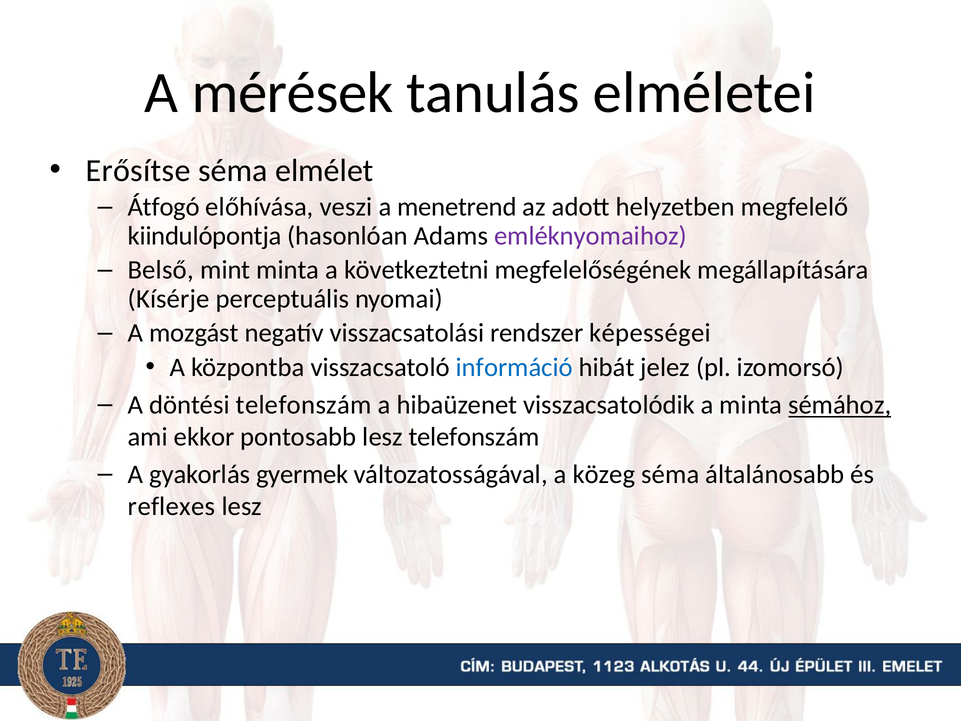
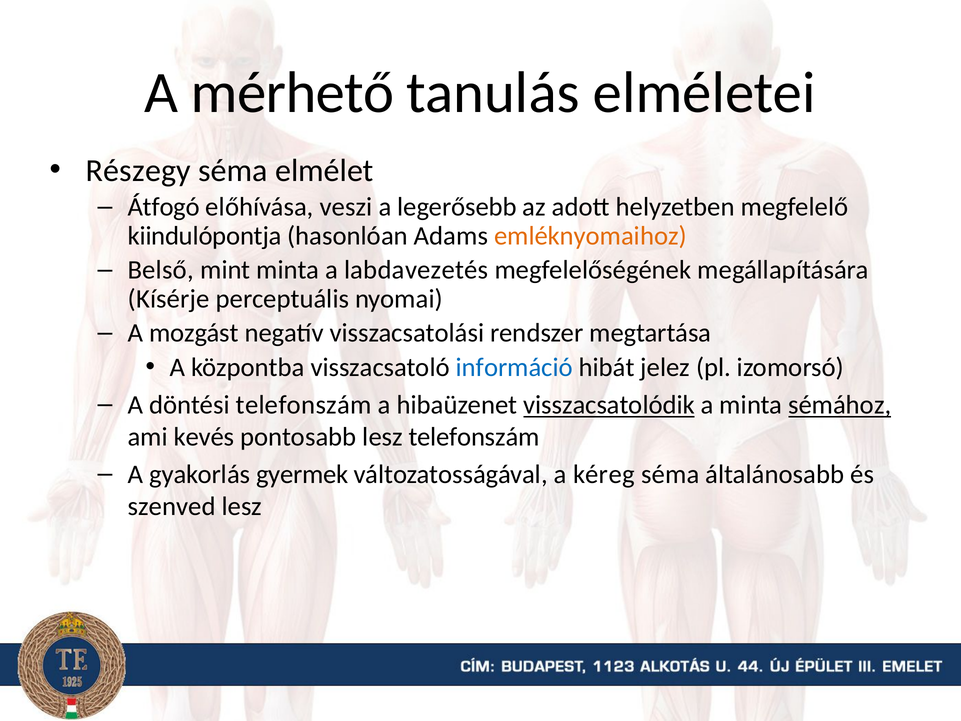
mérések: mérések -> mérhető
Erősítse: Erősítse -> Részegy
menetrend: menetrend -> legerősebb
emléknyomaihoz colour: purple -> orange
következtetni: következtetni -> labdavezetés
képességei: képességei -> megtartása
visszacsatolódik underline: none -> present
ekkor: ekkor -> kevés
közeg: közeg -> kéreg
reflexes: reflexes -> szenved
